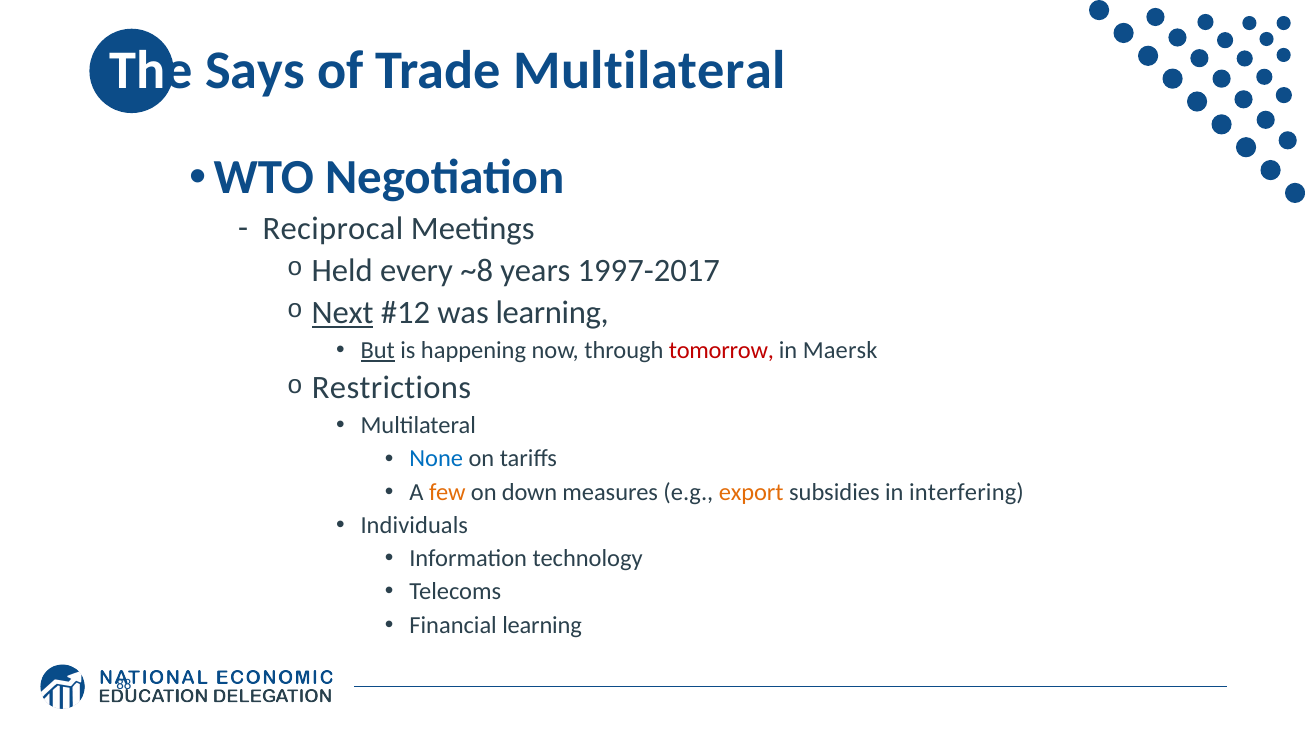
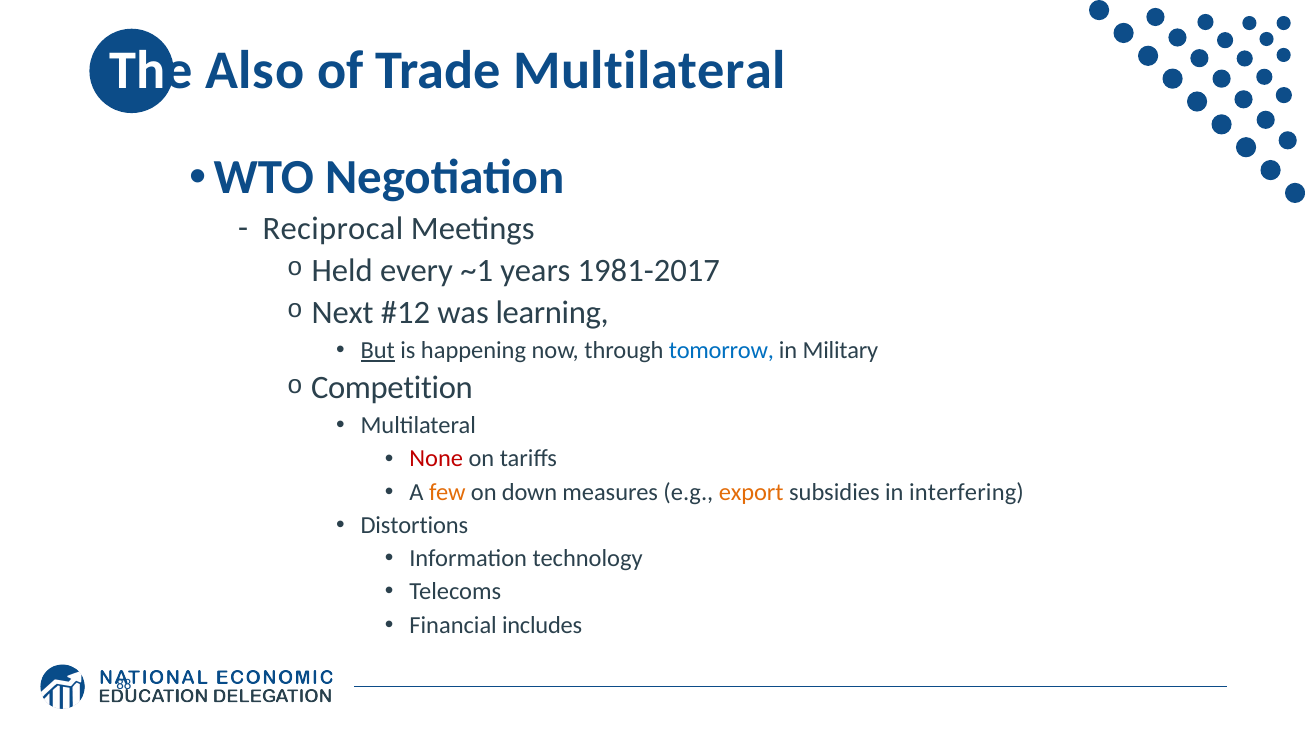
Says: Says -> Also
~8: ~8 -> ~1
1997-2017: 1997-2017 -> 1981-2017
Next underline: present -> none
tomorrow colour: red -> blue
Maersk: Maersk -> Military
Restrictions: Restrictions -> Competition
None colour: blue -> red
Individuals: Individuals -> Distortions
Financial learning: learning -> includes
